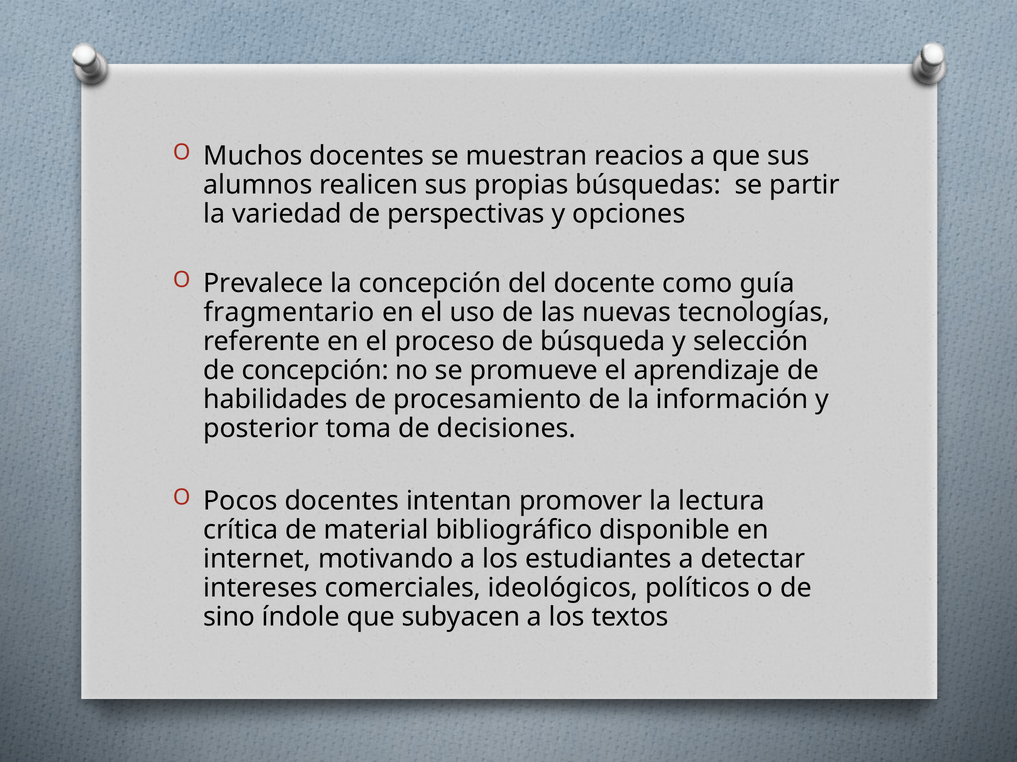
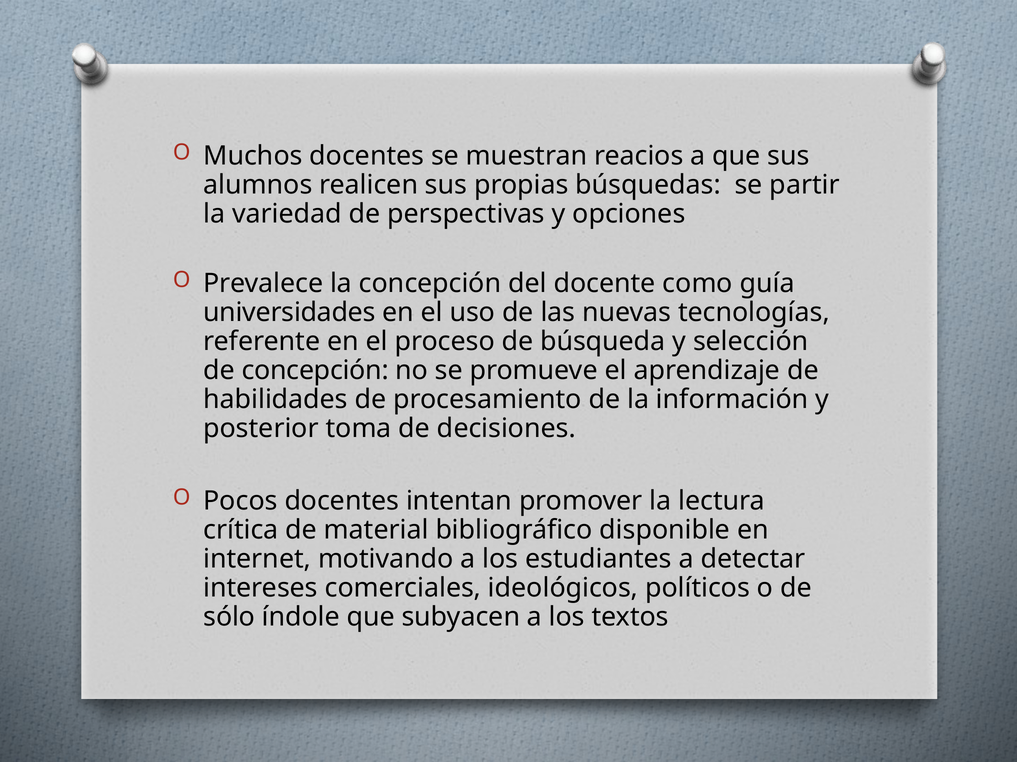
fragmentario: fragmentario -> universidades
sino: sino -> sólo
